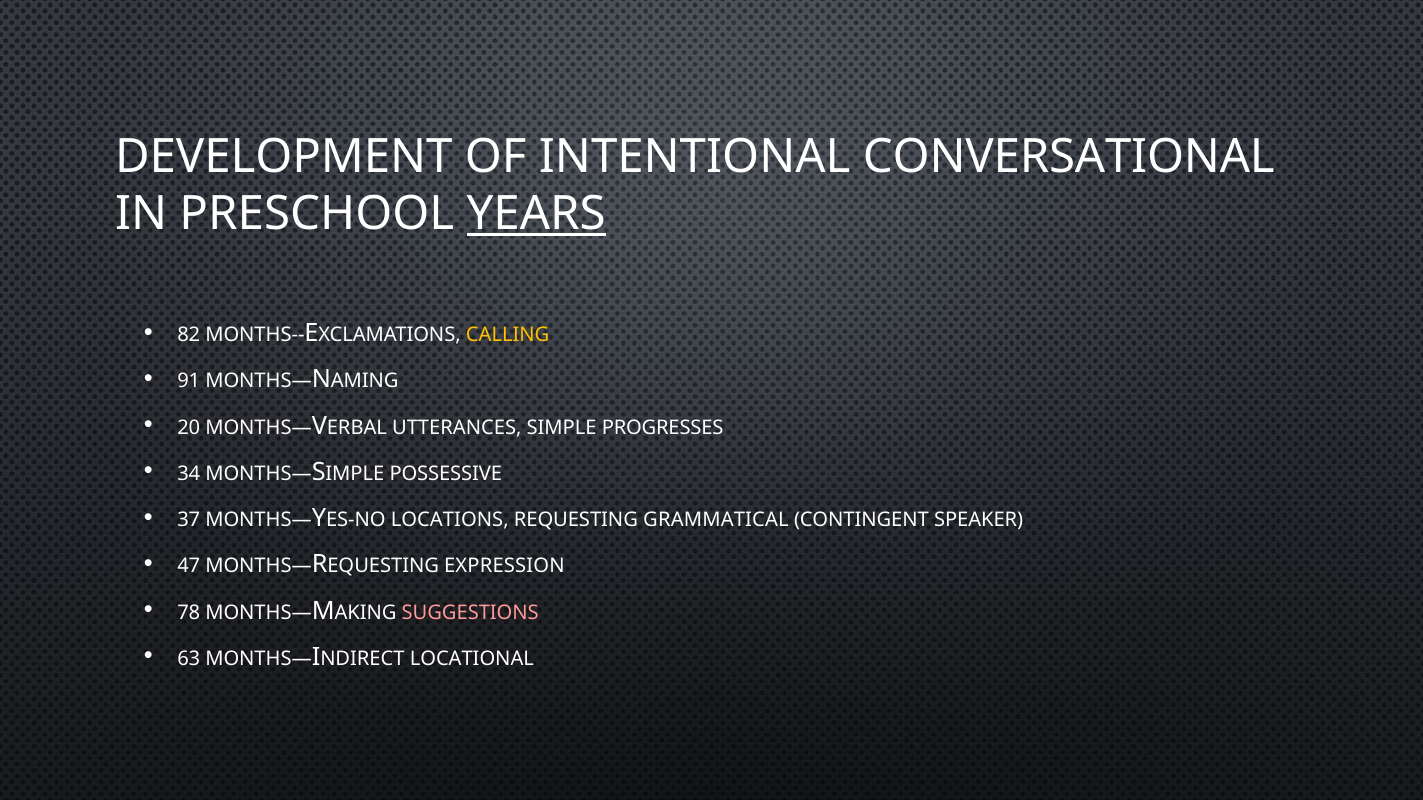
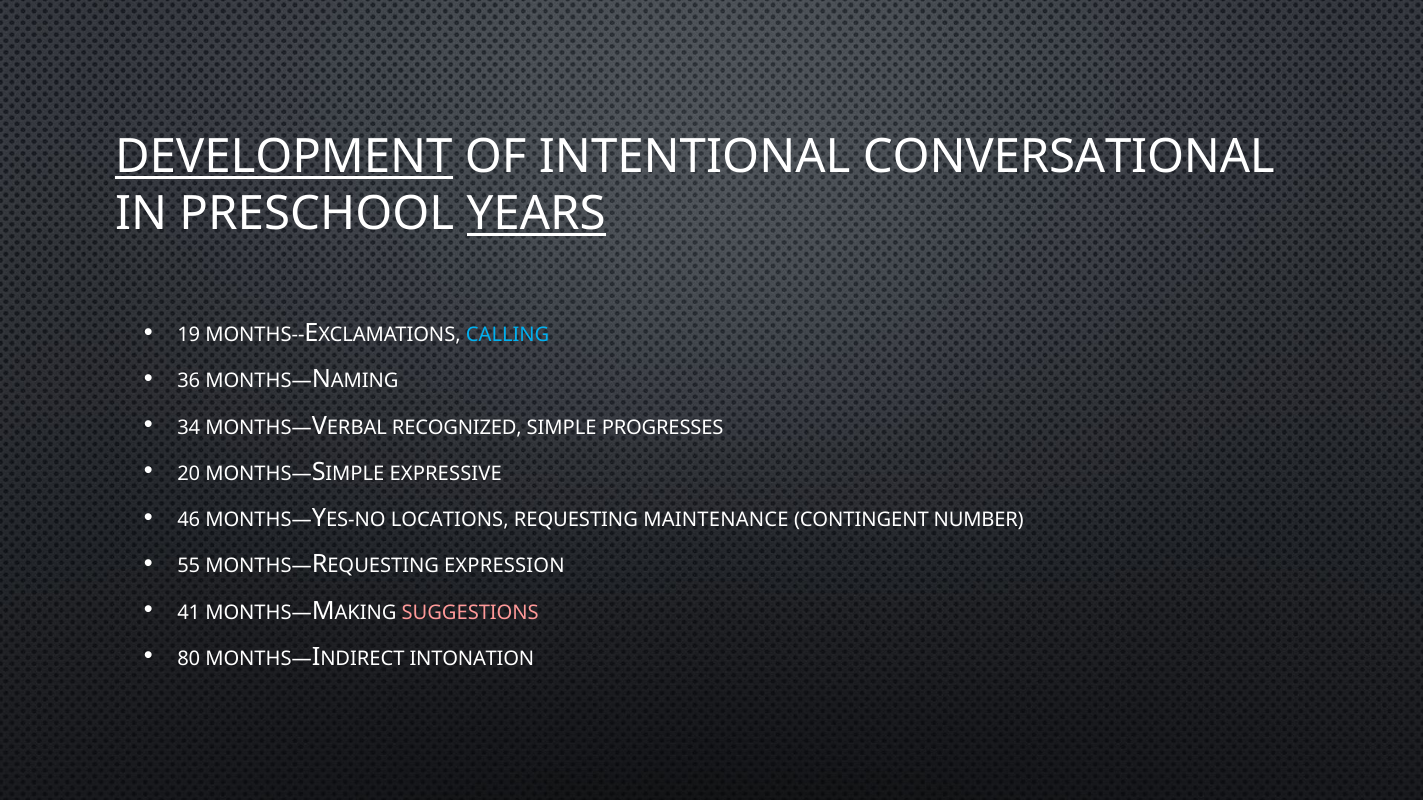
DEVELOPMENT underline: none -> present
82: 82 -> 19
CALLING colour: yellow -> light blue
91: 91 -> 36
20: 20 -> 34
UTTERANCES: UTTERANCES -> RECOGNIZED
34: 34 -> 20
POSSESSIVE: POSSESSIVE -> EXPRESSIVE
37: 37 -> 46
GRAMMATICAL: GRAMMATICAL -> MAINTENANCE
SPEAKER: SPEAKER -> NUMBER
47: 47 -> 55
78: 78 -> 41
63: 63 -> 80
LOCATIONAL: LOCATIONAL -> INTONATION
